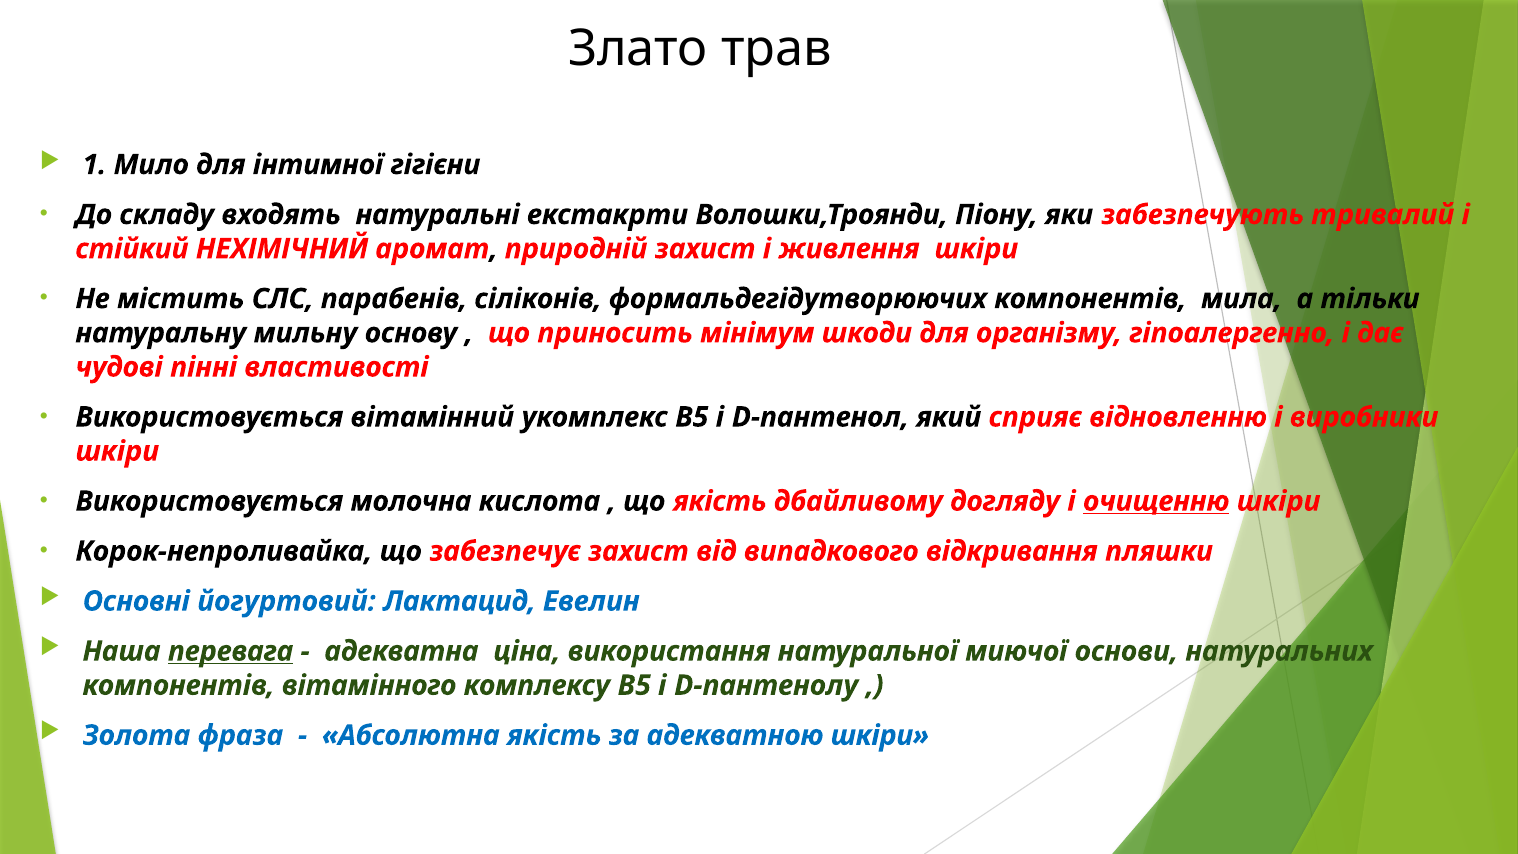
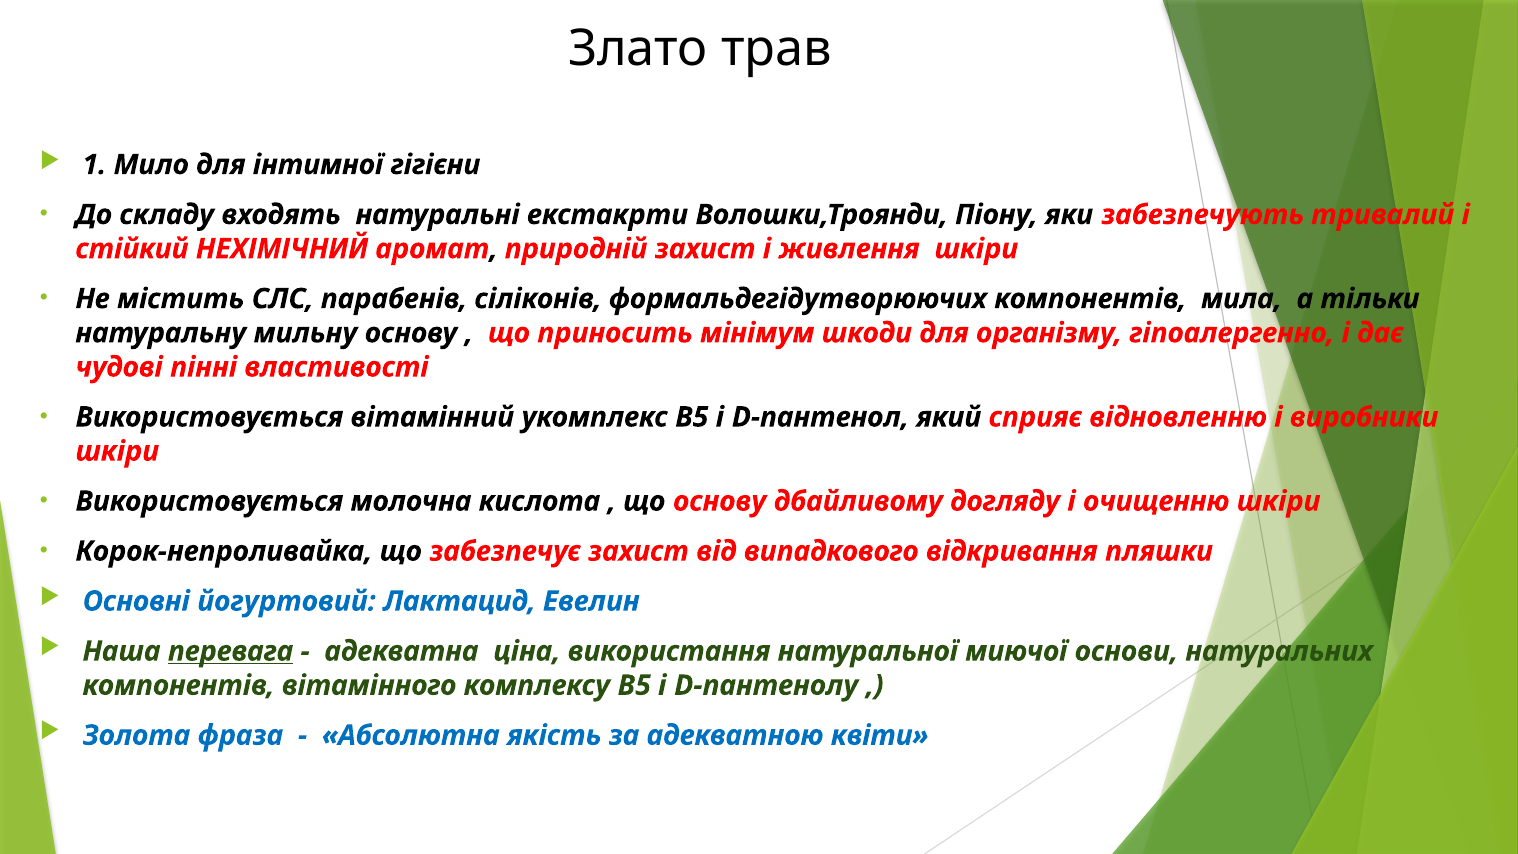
що якість: якість -> основу
очищенню underline: present -> none
адекватною шкіри: шкіри -> квіти
